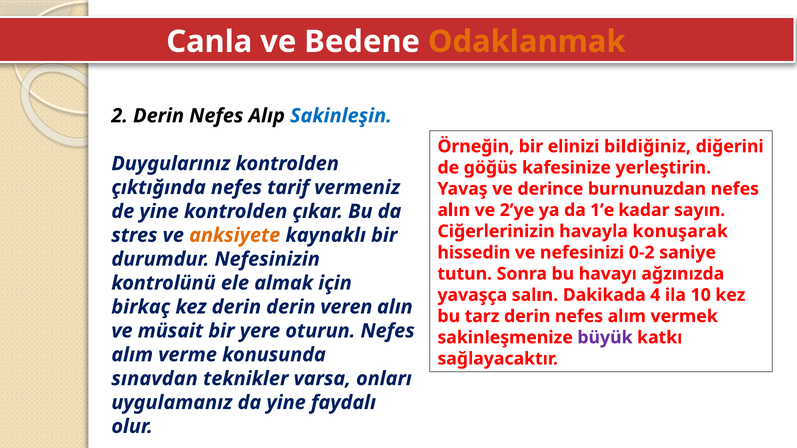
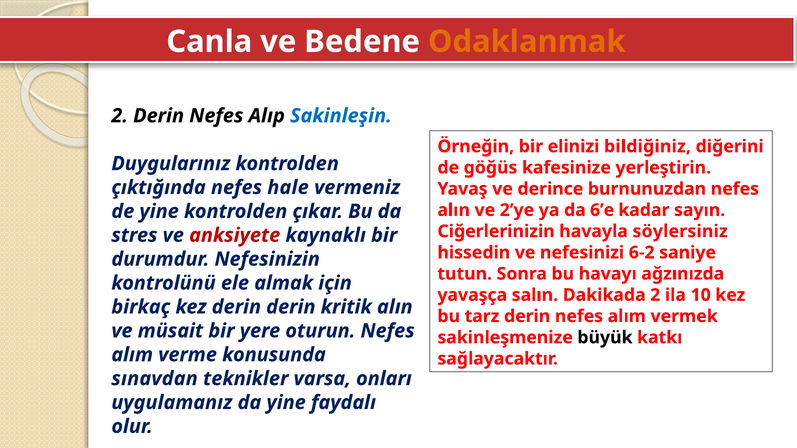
tarif: tarif -> hale
1’e: 1’e -> 6’e
konuşarak: konuşarak -> söylersiniz
anksiyete colour: orange -> red
0-2: 0-2 -> 6-2
Dakikada 4: 4 -> 2
veren: veren -> kritik
büyük colour: purple -> black
